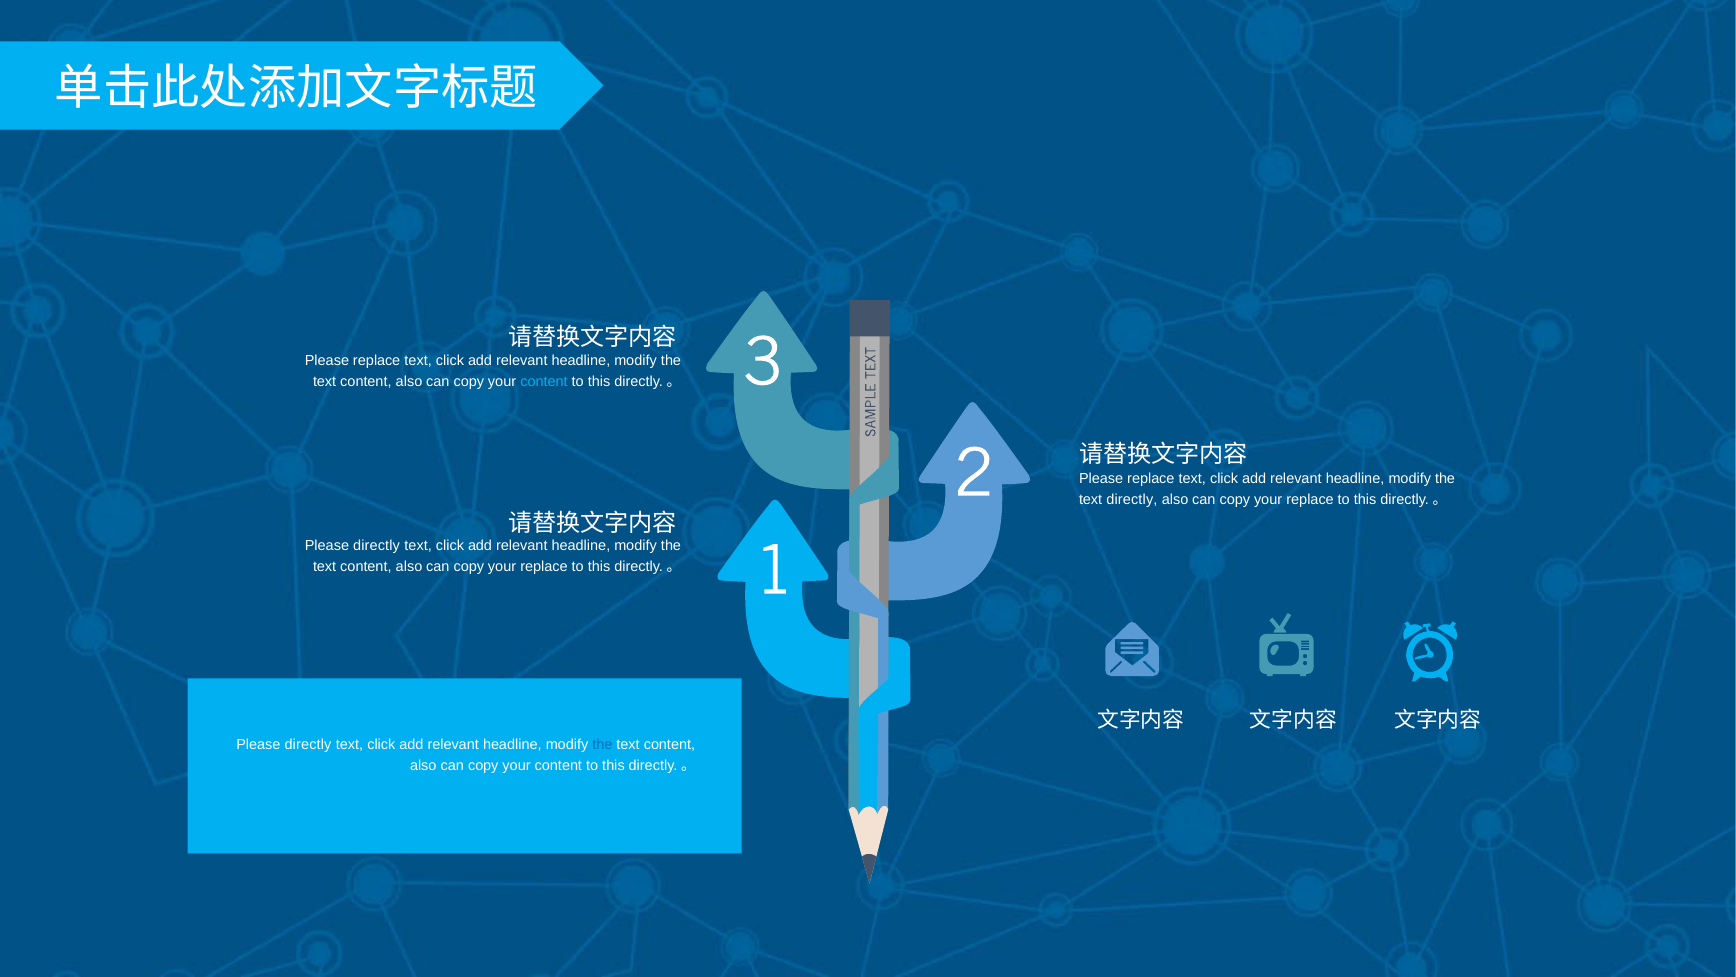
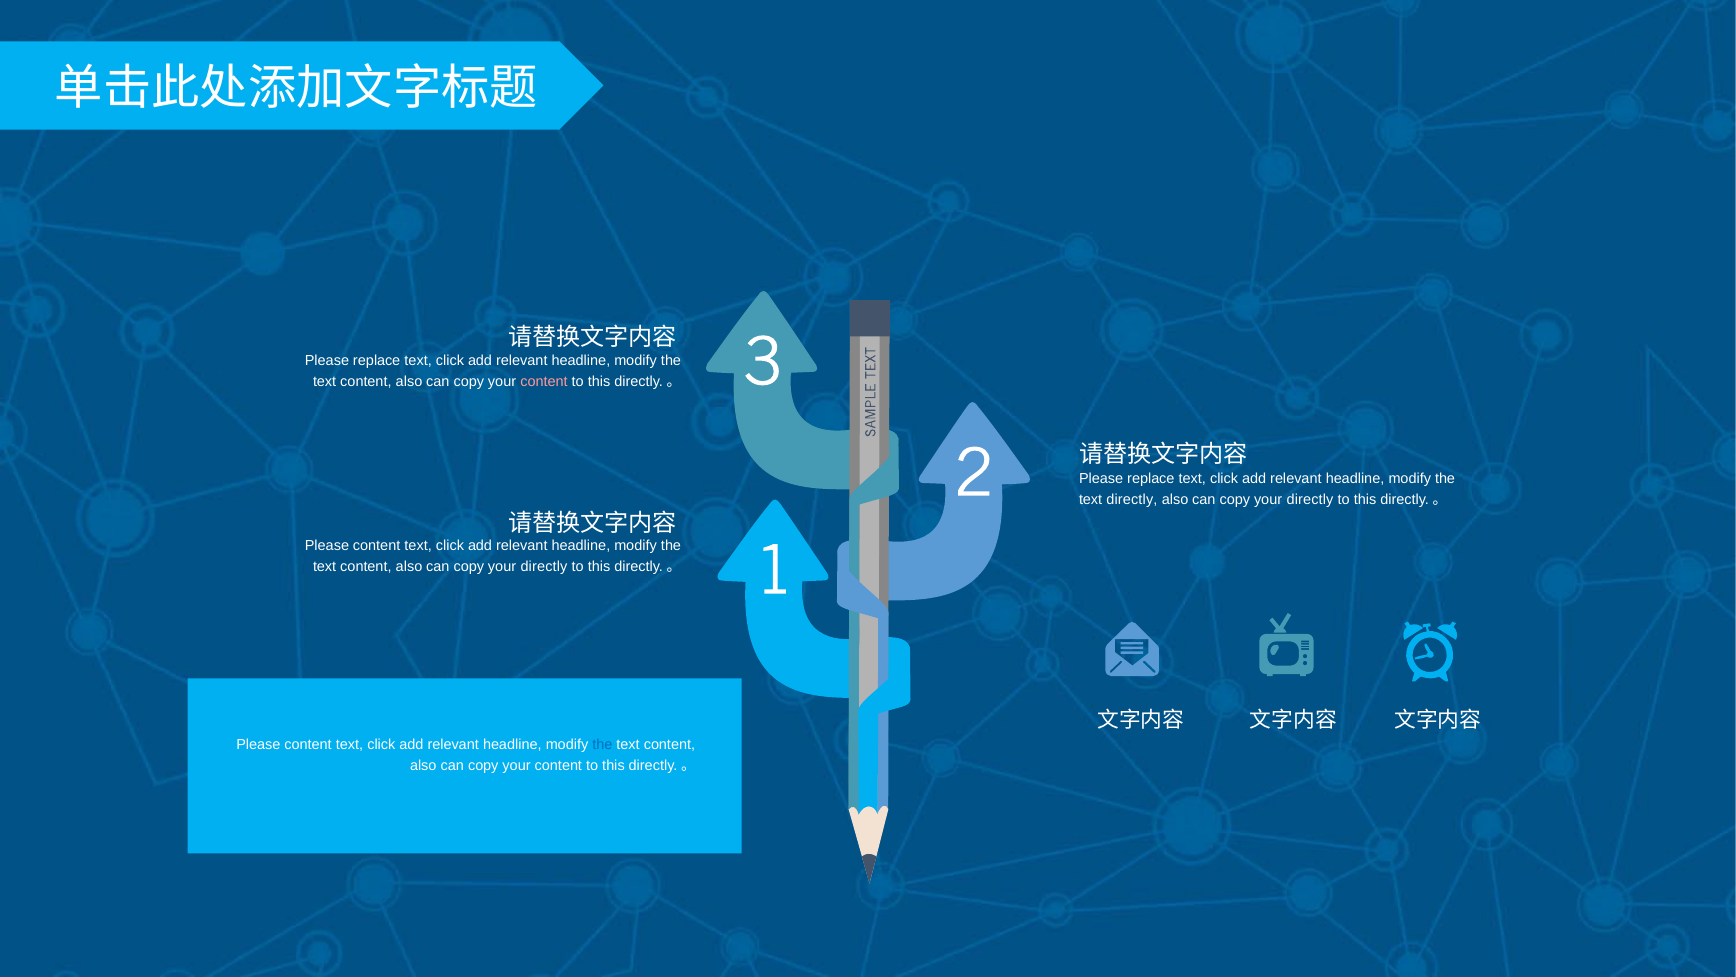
content at (544, 381) colour: light blue -> pink
replace at (1310, 499): replace -> directly
directly at (377, 546): directly -> content
replace at (544, 567): replace -> directly
directly at (308, 744): directly -> content
